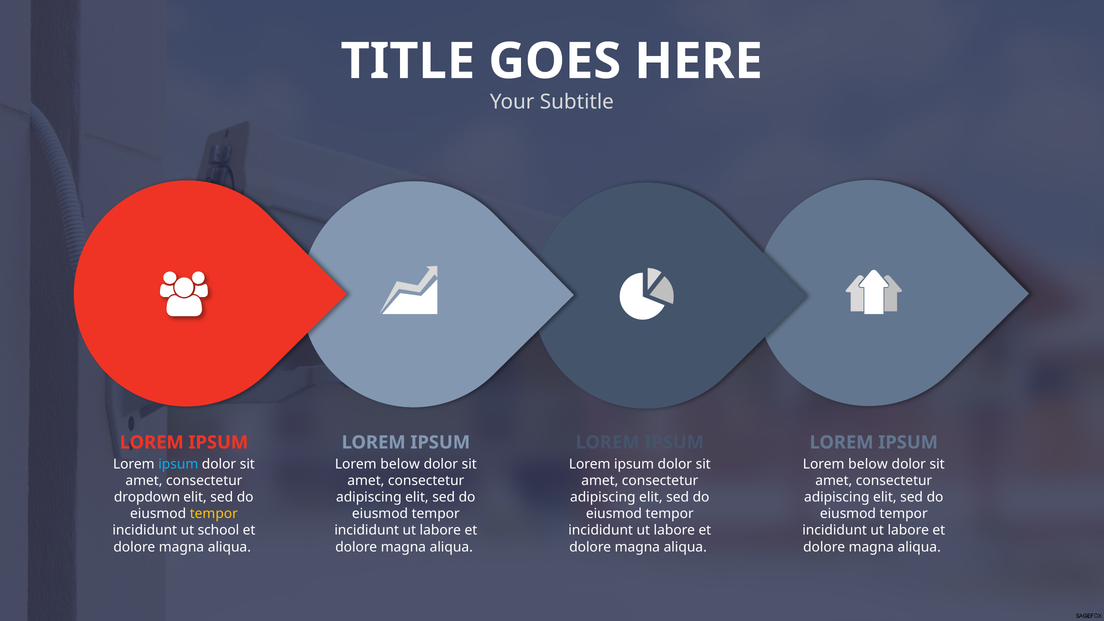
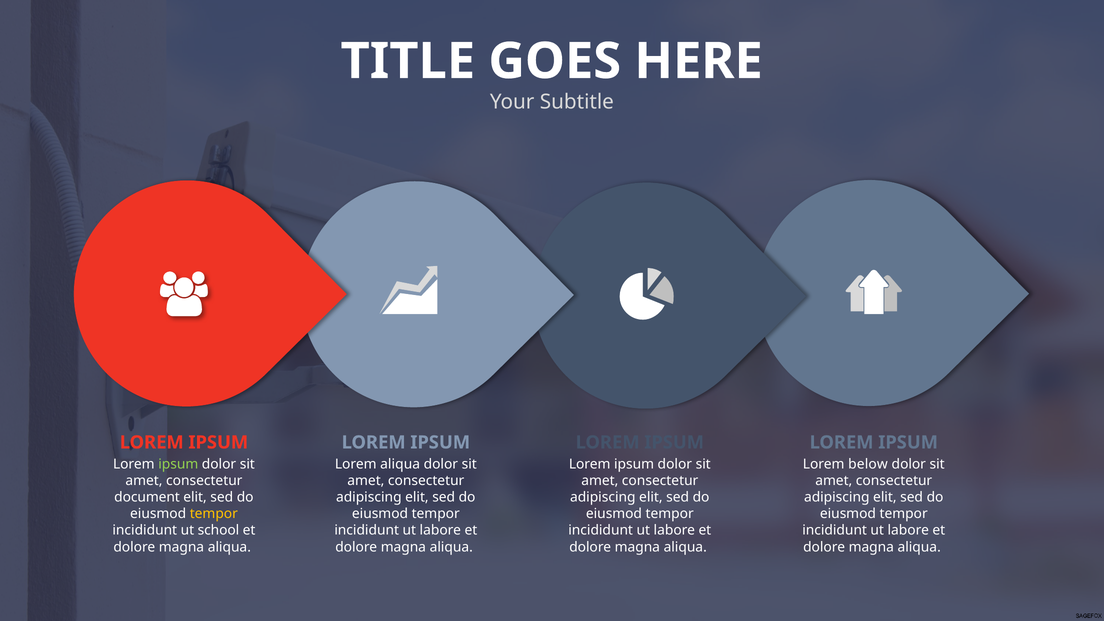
ipsum at (178, 464) colour: light blue -> light green
below at (400, 464): below -> aliqua
dropdown: dropdown -> document
